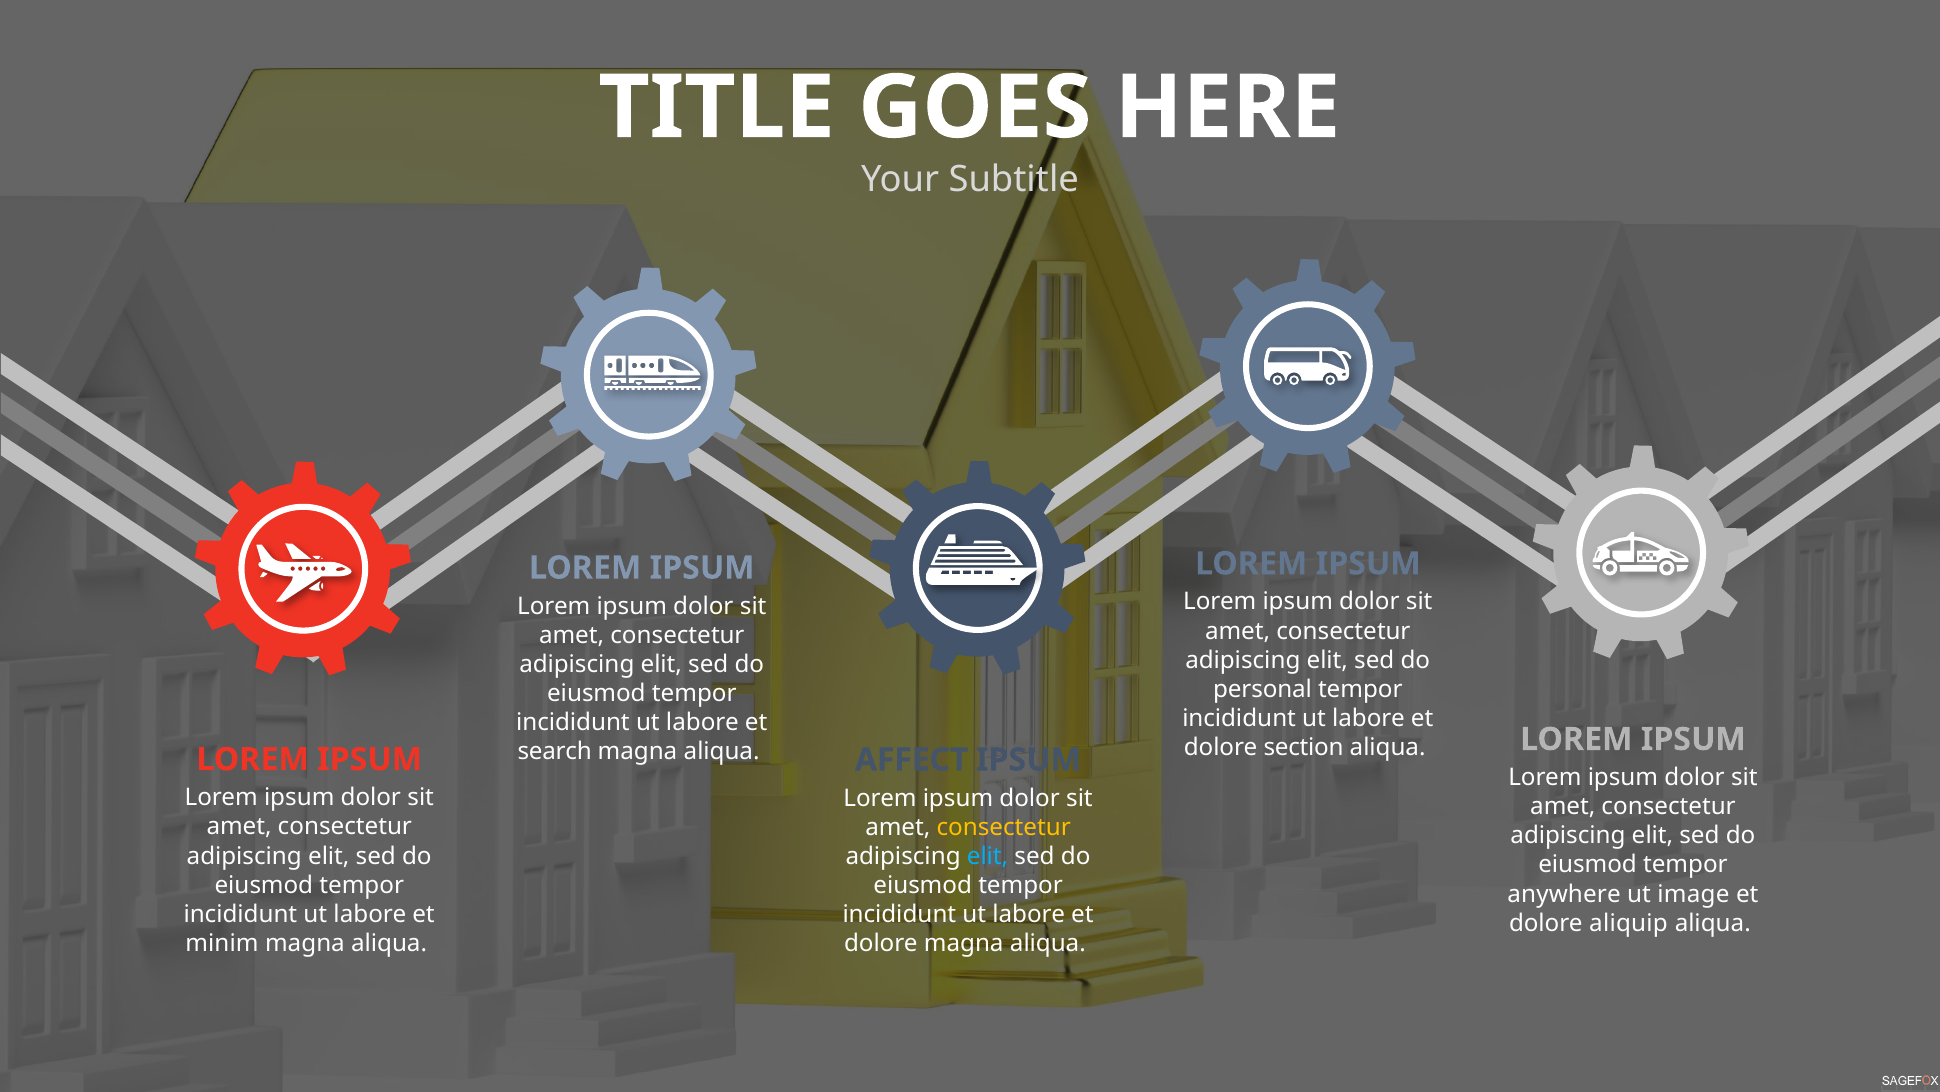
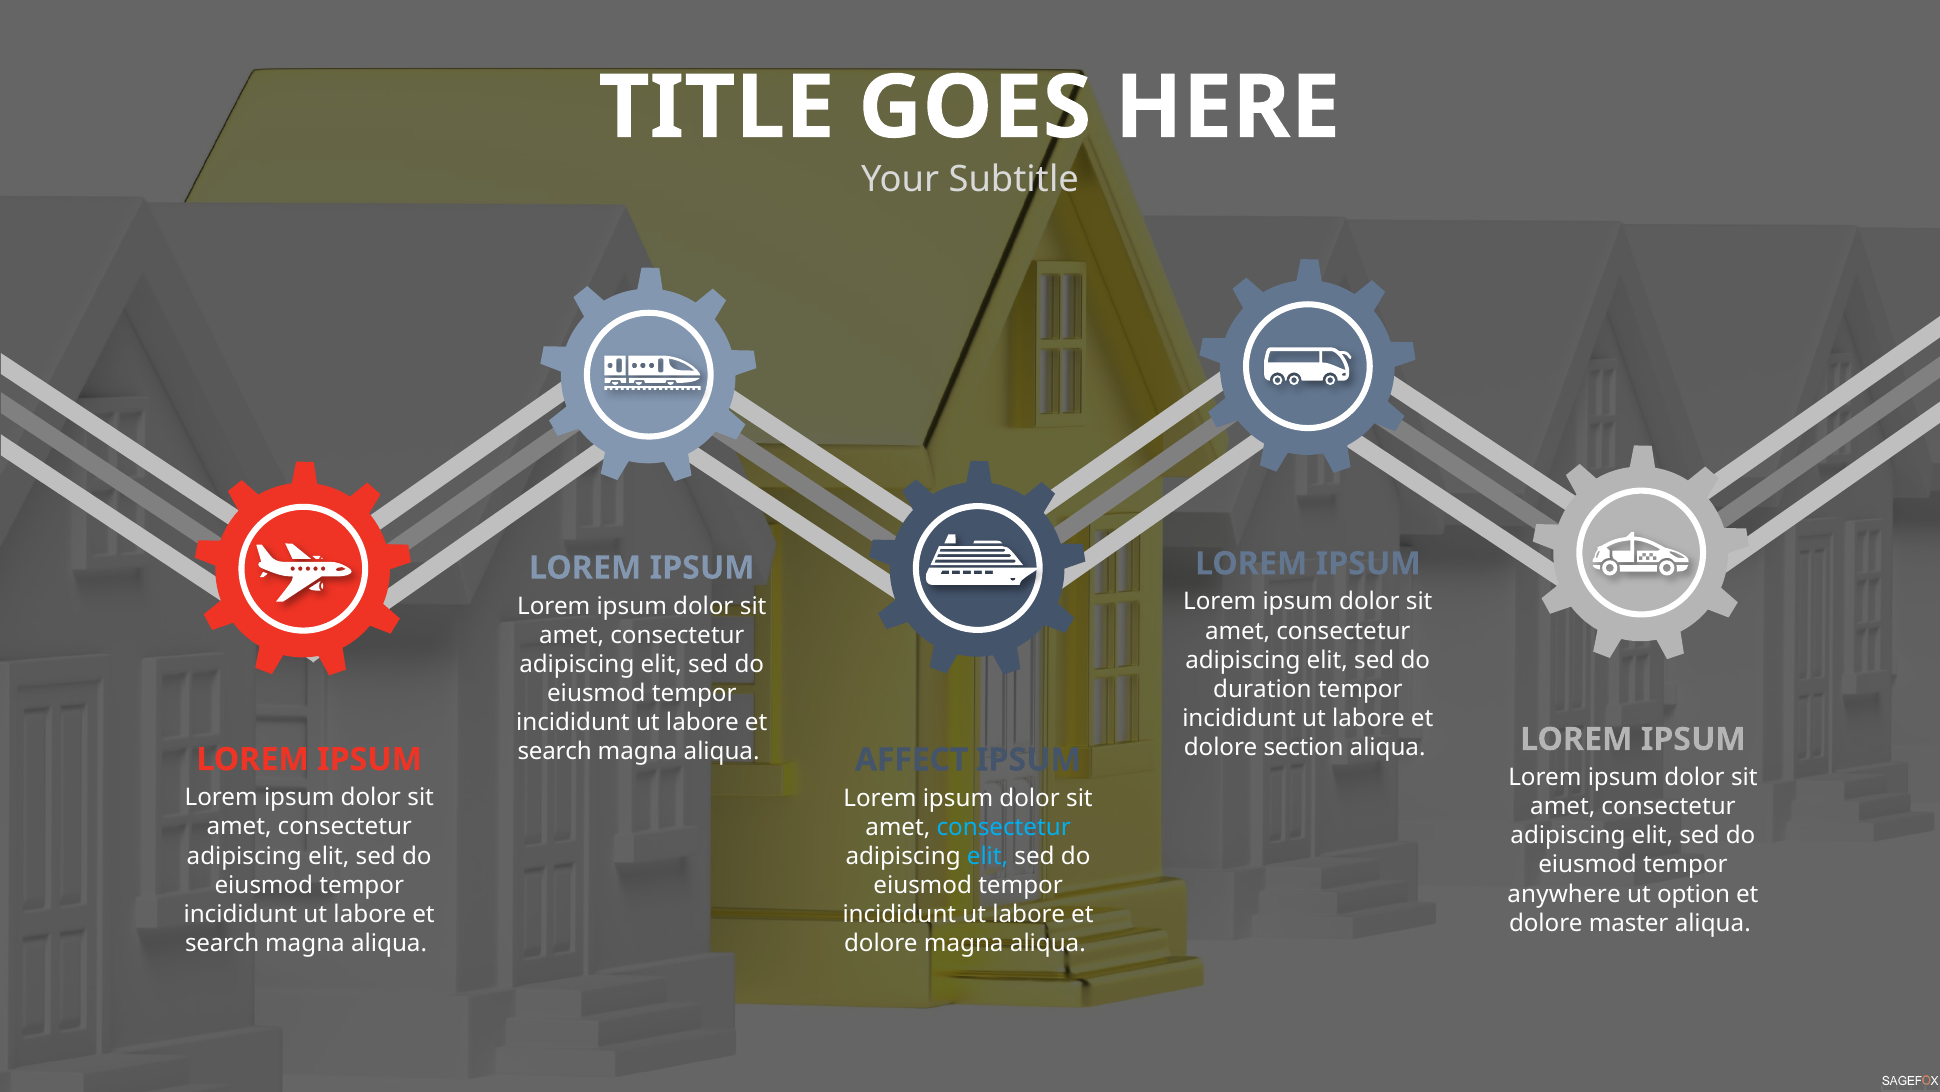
personal: personal -> duration
consectetur at (1004, 827) colour: yellow -> light blue
image: image -> option
aliquip: aliquip -> master
minim at (222, 943): minim -> search
